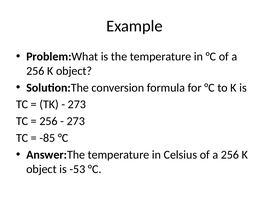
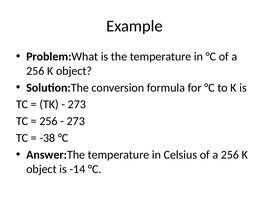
-85: -85 -> -38
-53: -53 -> -14
